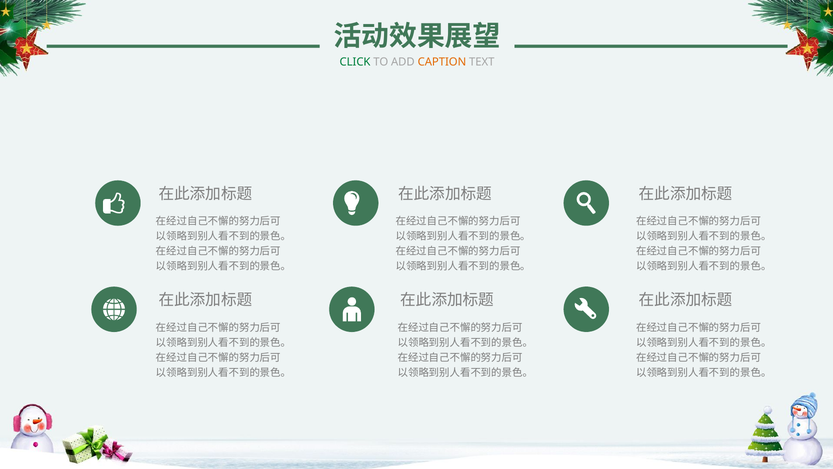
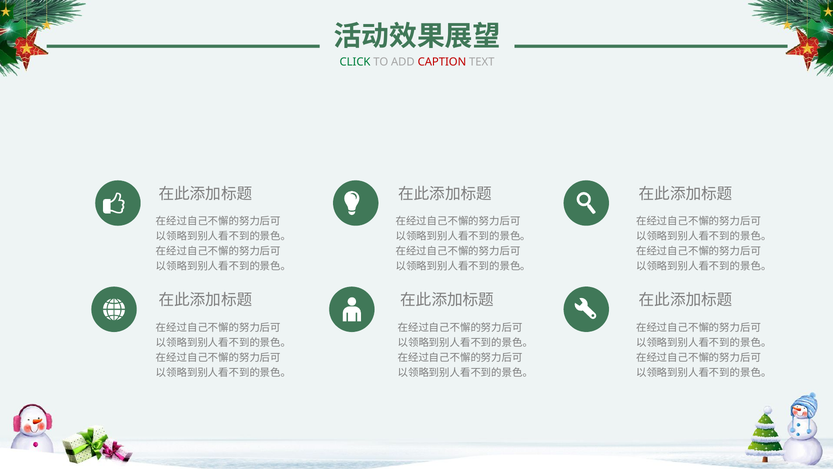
CAPTION colour: orange -> red
